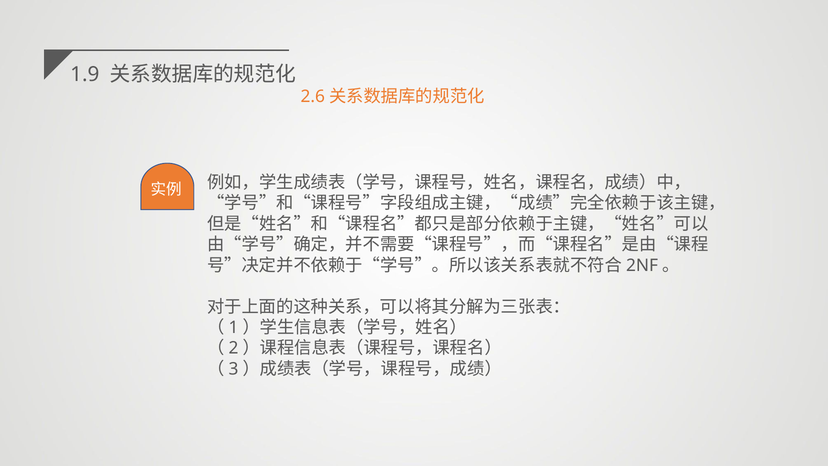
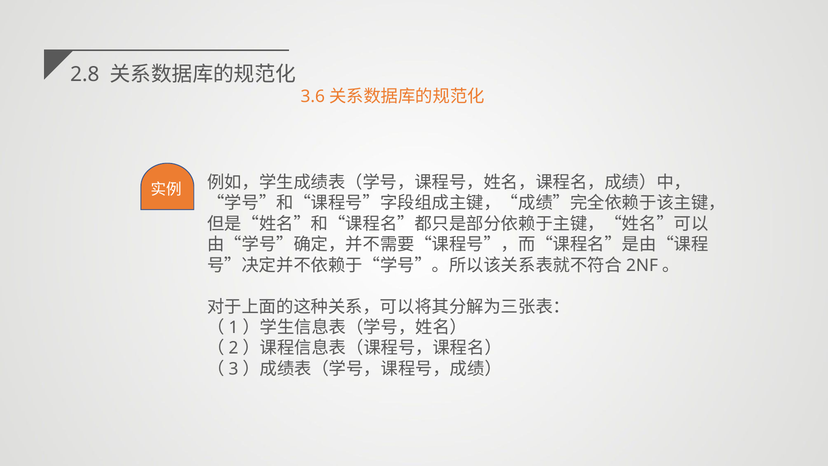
1.9: 1.9 -> 2.8
2.6: 2.6 -> 3.6
